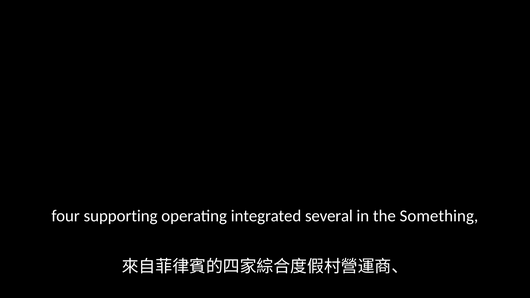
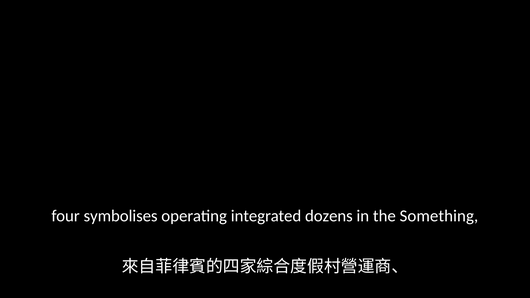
supporting: supporting -> symbolises
several: several -> dozens
